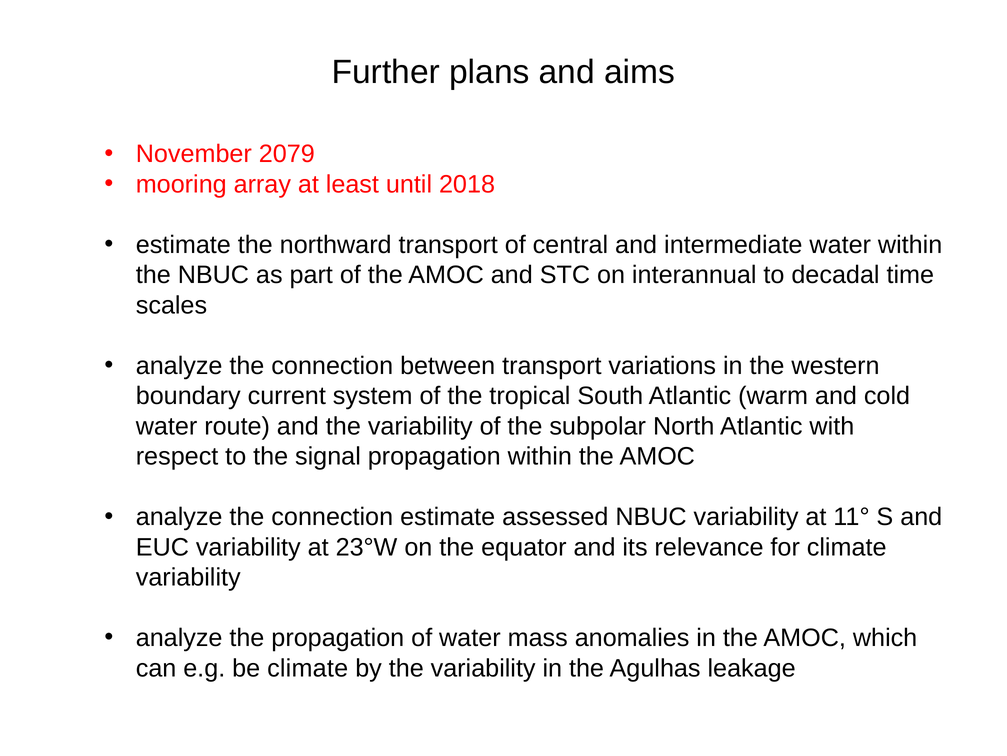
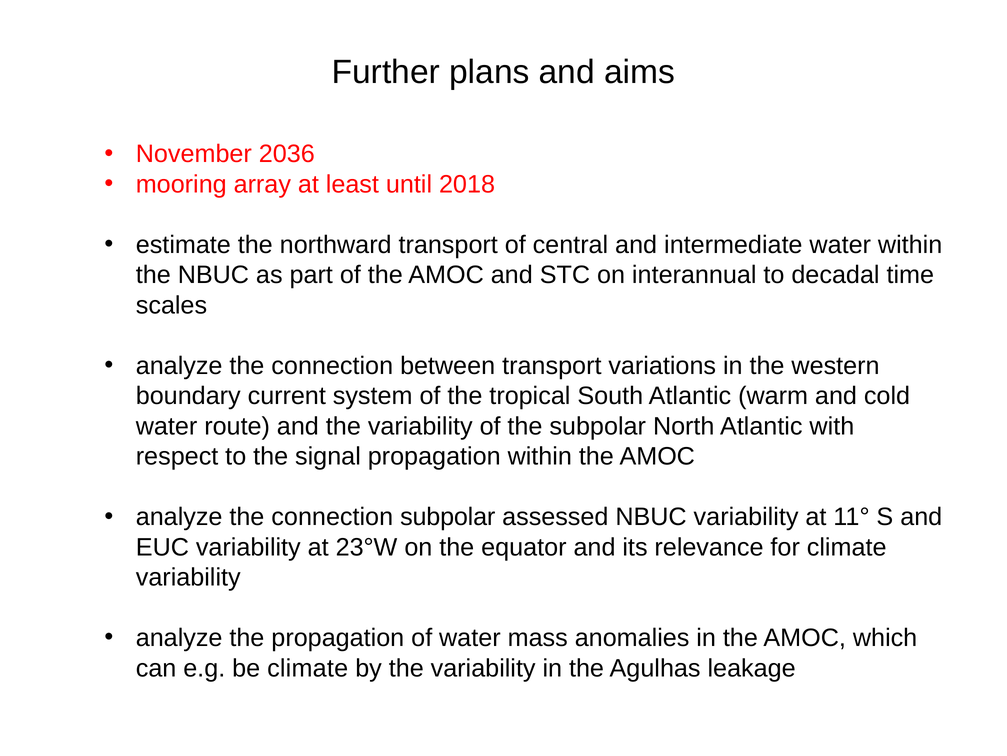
2079: 2079 -> 2036
connection estimate: estimate -> subpolar
